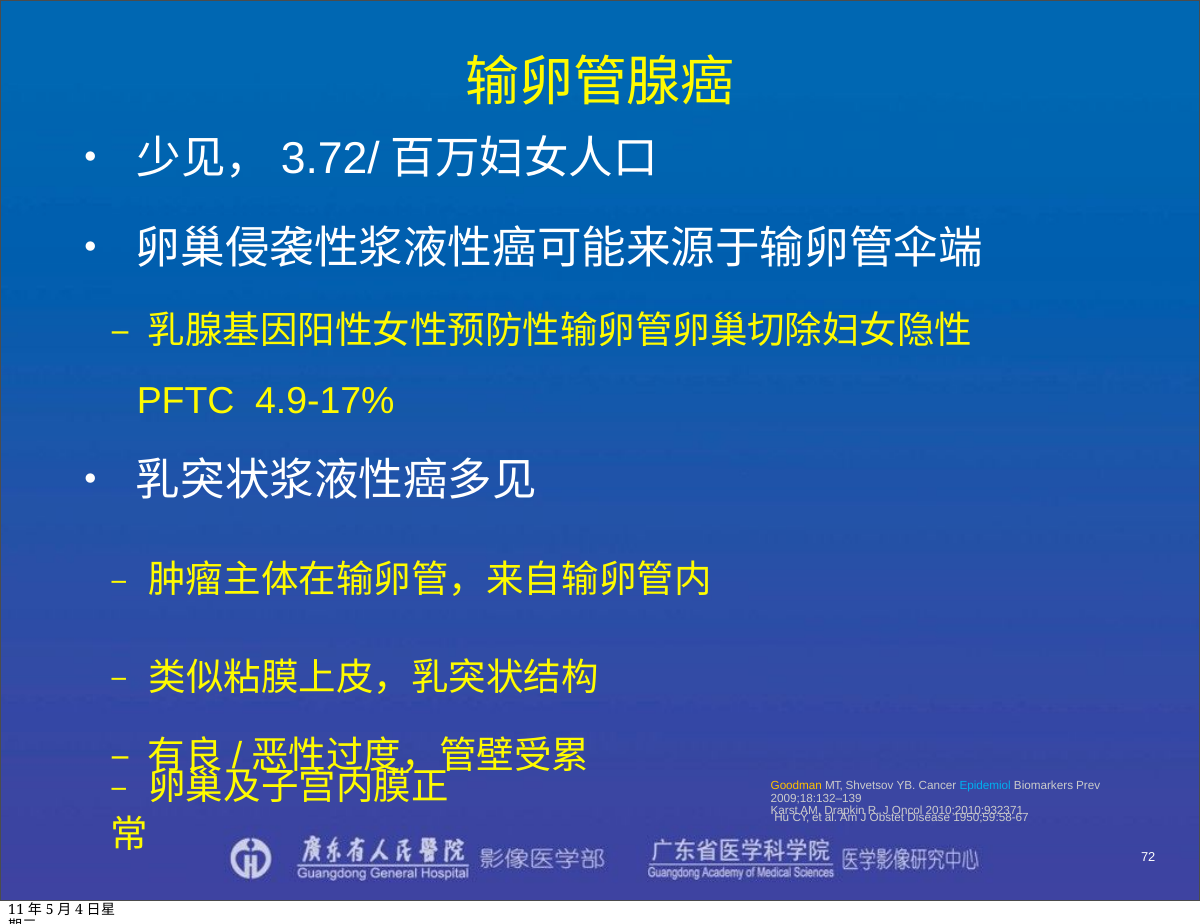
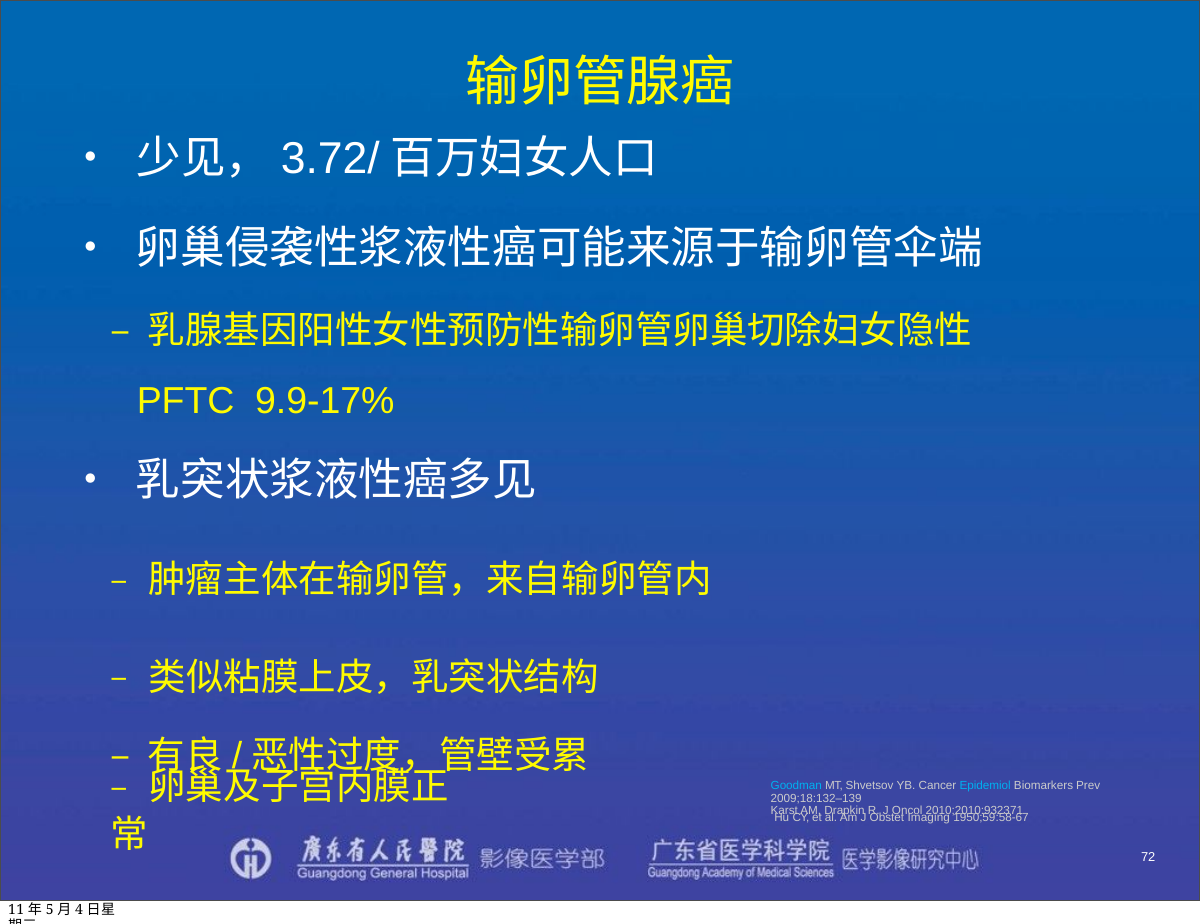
4.9-17%: 4.9-17% -> 9.9-17%
Goodman colour: yellow -> light blue
Disease: Disease -> Imaging
